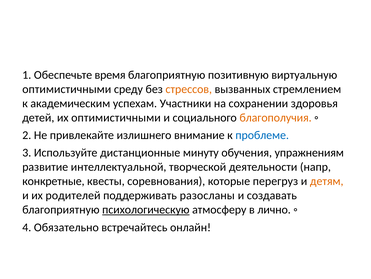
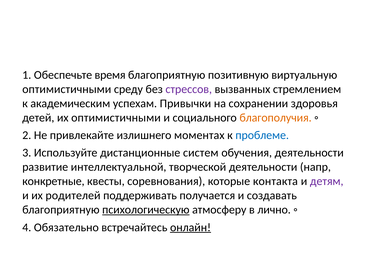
стрессов colour: orange -> purple
Участники: Участники -> Привычки
внимание: внимание -> моментах
минуту: минуту -> систем
обучения упражнениям: упражнениям -> деятельности
перегруз: перегруз -> контакта
детям colour: orange -> purple
разосланы: разосланы -> получается
онлайн underline: none -> present
